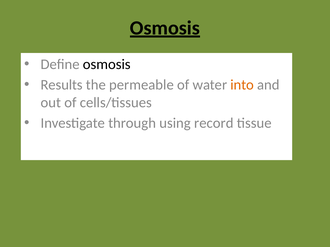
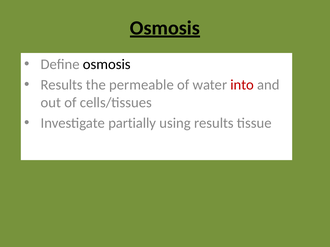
into colour: orange -> red
through: through -> partially
using record: record -> results
